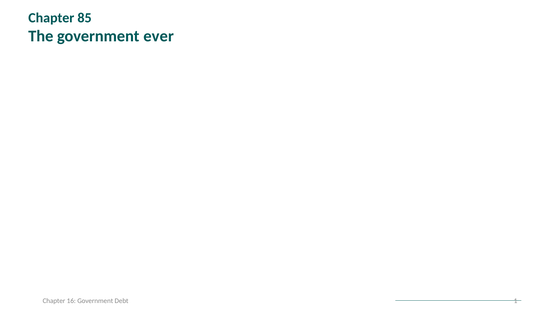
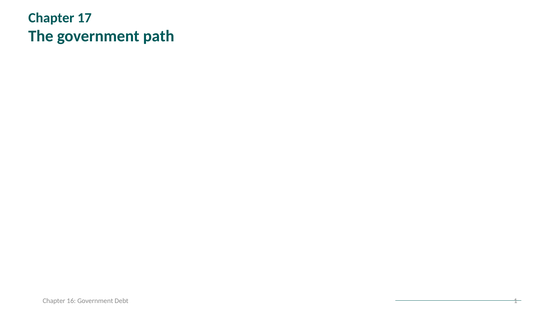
85: 85 -> 17
ever: ever -> path
